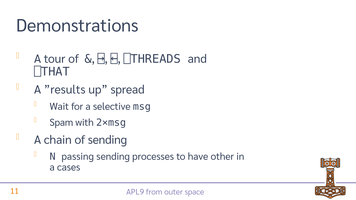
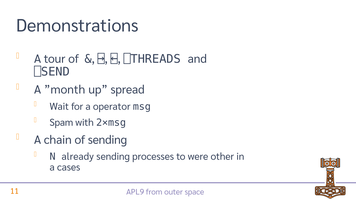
⎕THAT: ⎕THAT -> ⎕SEND
”results: ”results -> ”month
selective: selective -> operator
passing: passing -> already
have: have -> were
